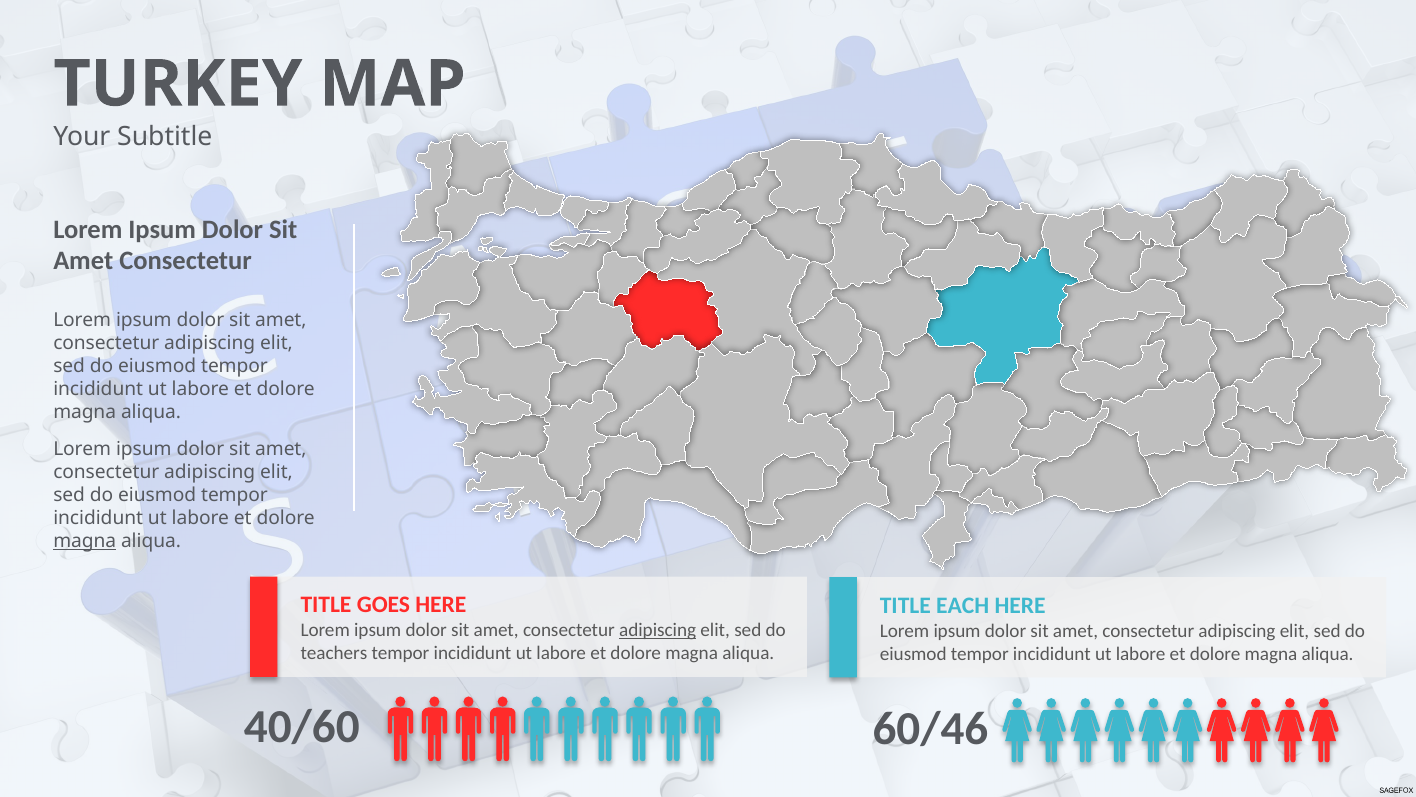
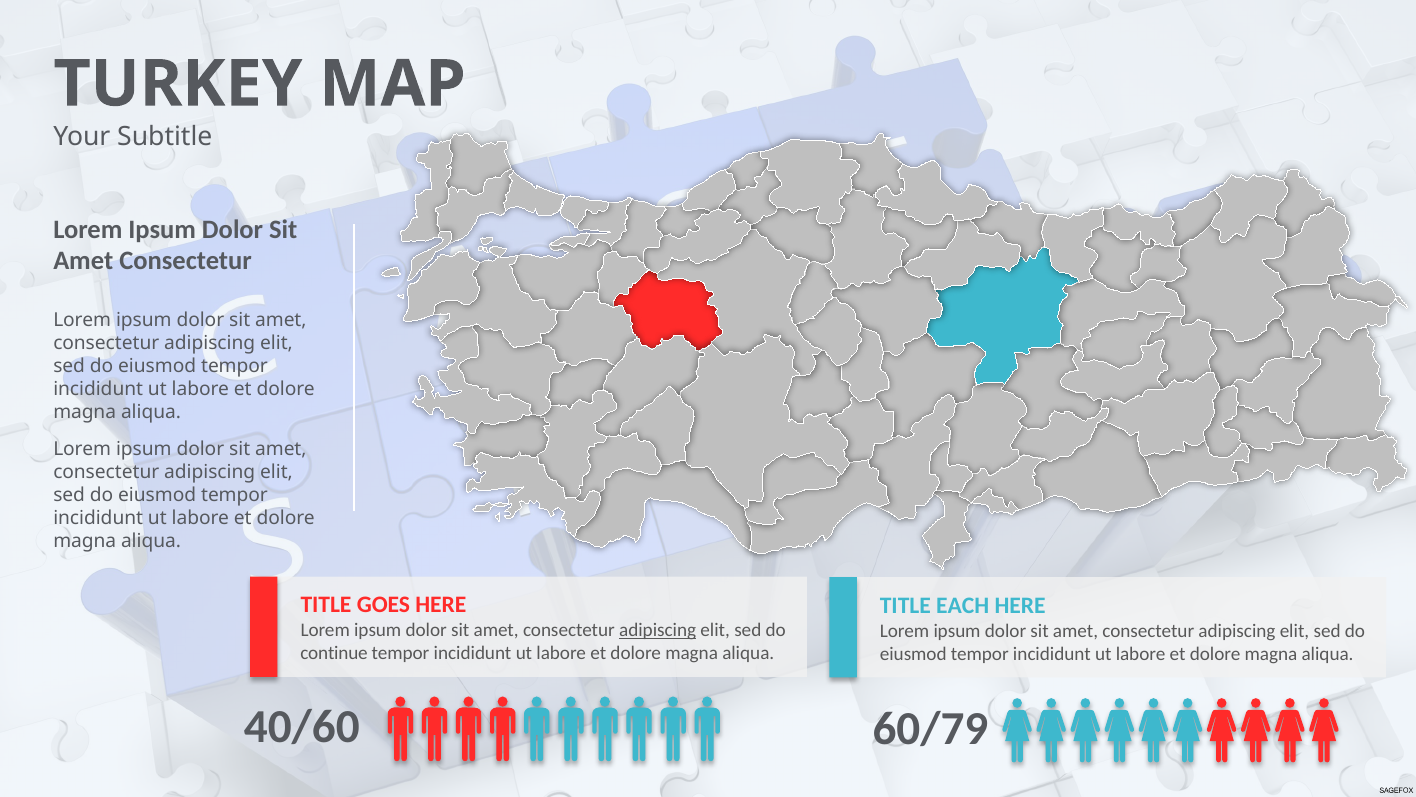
magna at (85, 541) underline: present -> none
teachers: teachers -> continue
60/46: 60/46 -> 60/79
